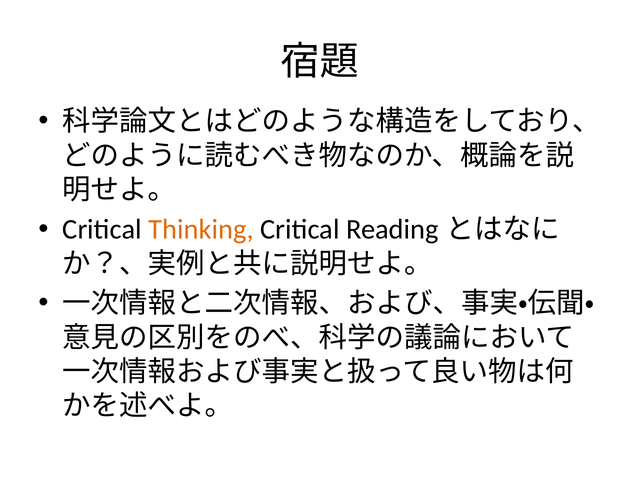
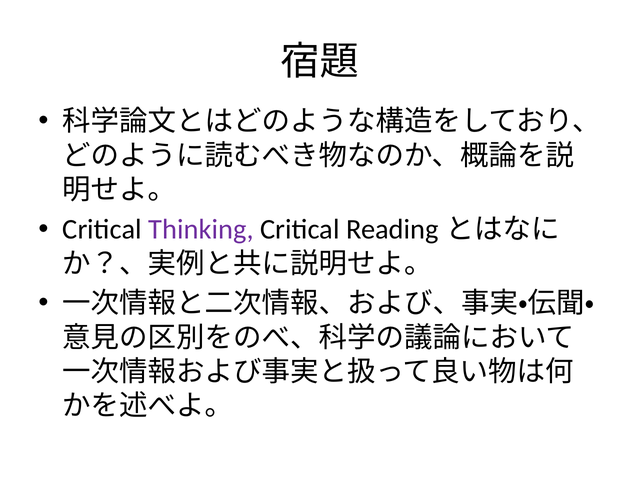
Thinking colour: orange -> purple
